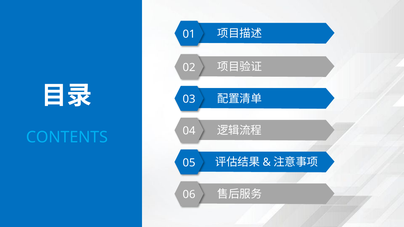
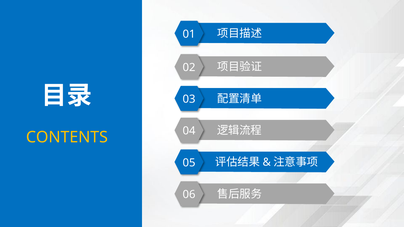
CONTENTS colour: light blue -> yellow
